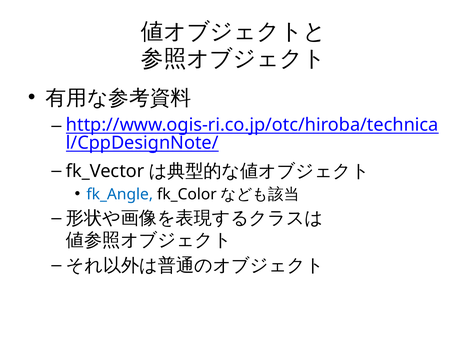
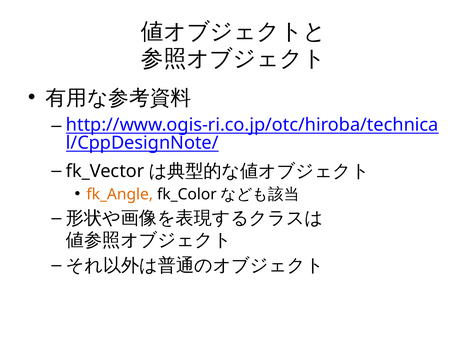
fk_Angle colour: blue -> orange
